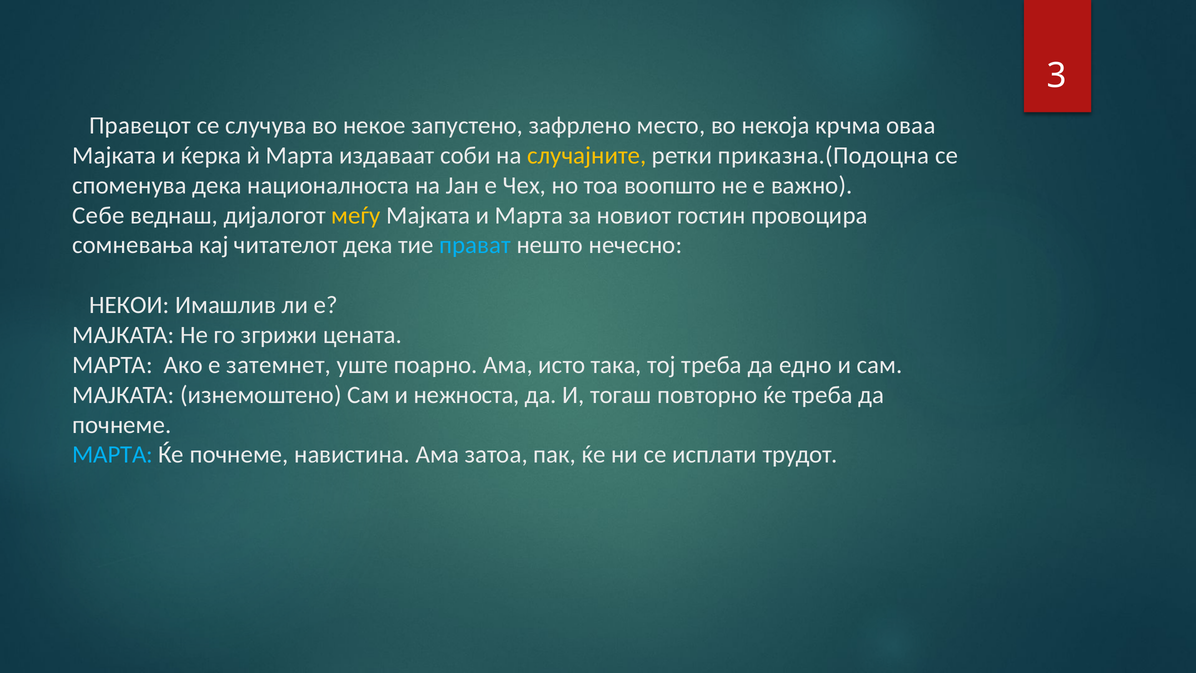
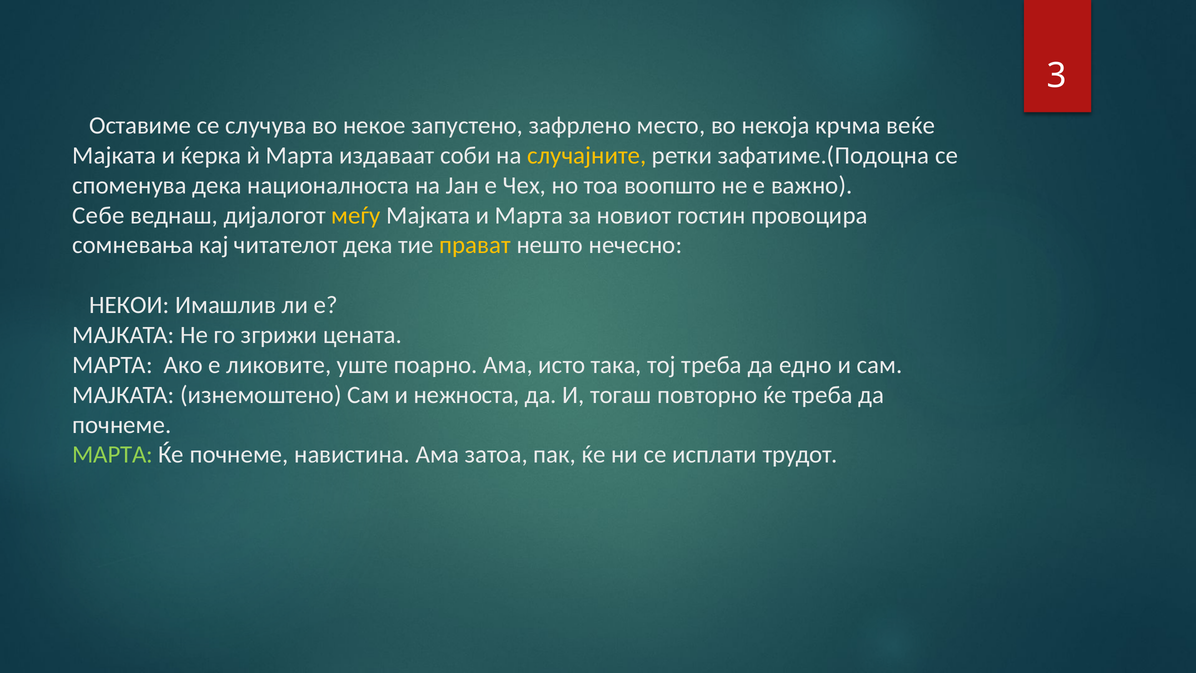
Правецот: Правецот -> Оставиме
оваа: оваа -> веќе
приказна.(Подоцна: приказна.(Подоцна -> зафатиме.(Подоцна
прават colour: light blue -> yellow
затемнет: затемнет -> ликовите
МАРТА at (113, 455) colour: light blue -> light green
